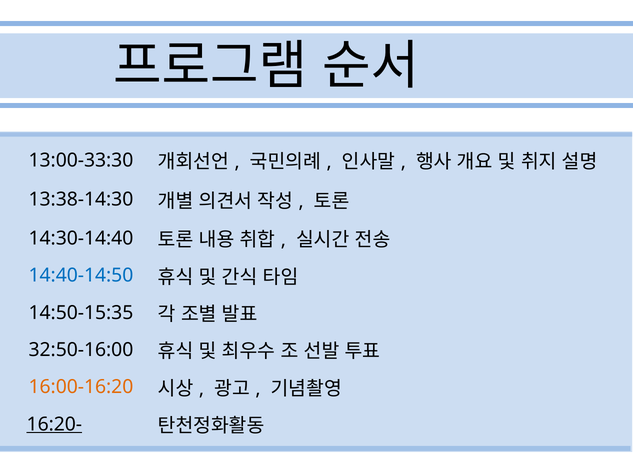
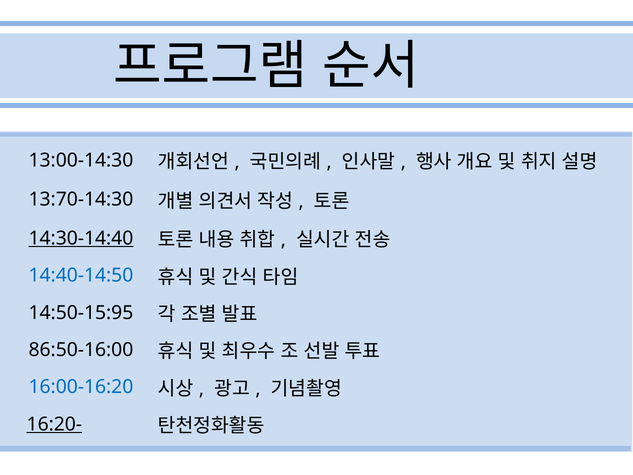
13:00-33:30: 13:00-33:30 -> 13:00-14:30
13:38-14:30: 13:38-14:30 -> 13:70-14:30
14:30-14:40 underline: none -> present
14:50-15:35: 14:50-15:35 -> 14:50-15:95
32:50-16:00: 32:50-16:00 -> 86:50-16:00
16:00-16:20 colour: orange -> blue
